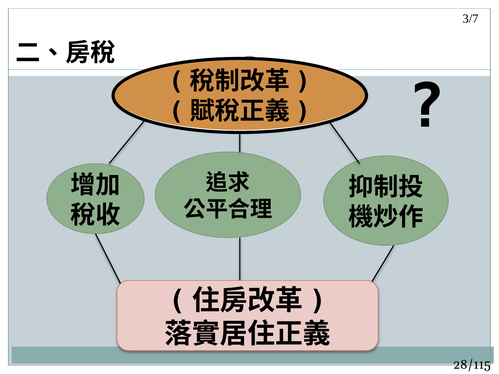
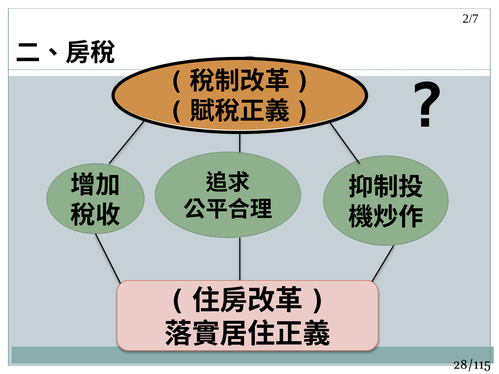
3/7: 3/7 -> 2/7
